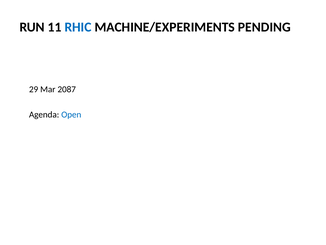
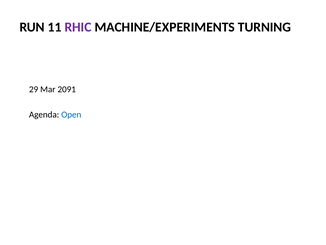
RHIC colour: blue -> purple
PENDING: PENDING -> TURNING
2087: 2087 -> 2091
